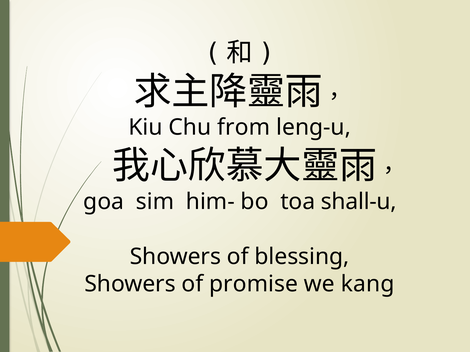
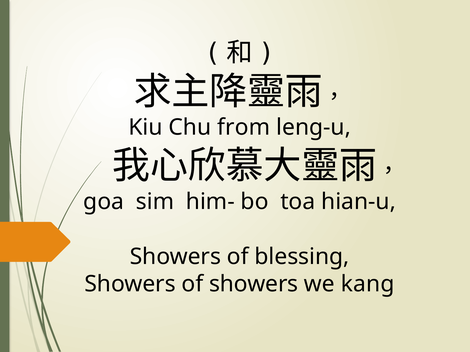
shall-u: shall-u -> hian-u
of promise: promise -> showers
